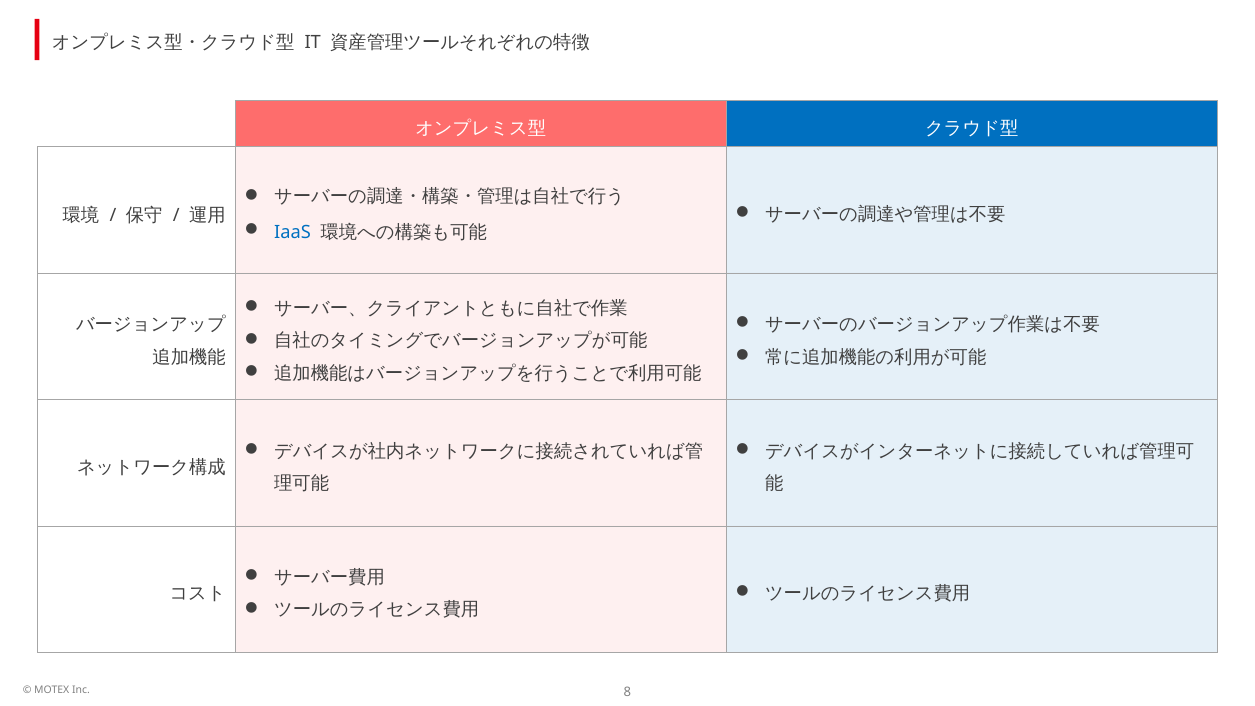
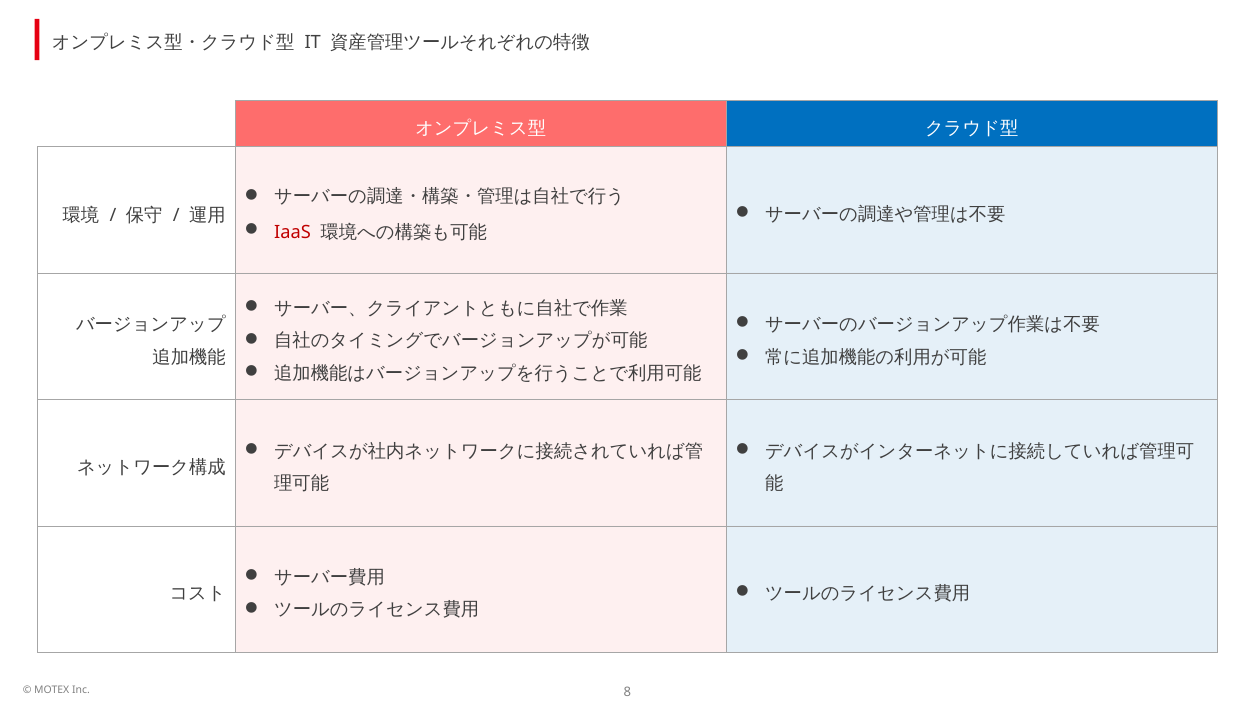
IaaS colour: blue -> red
